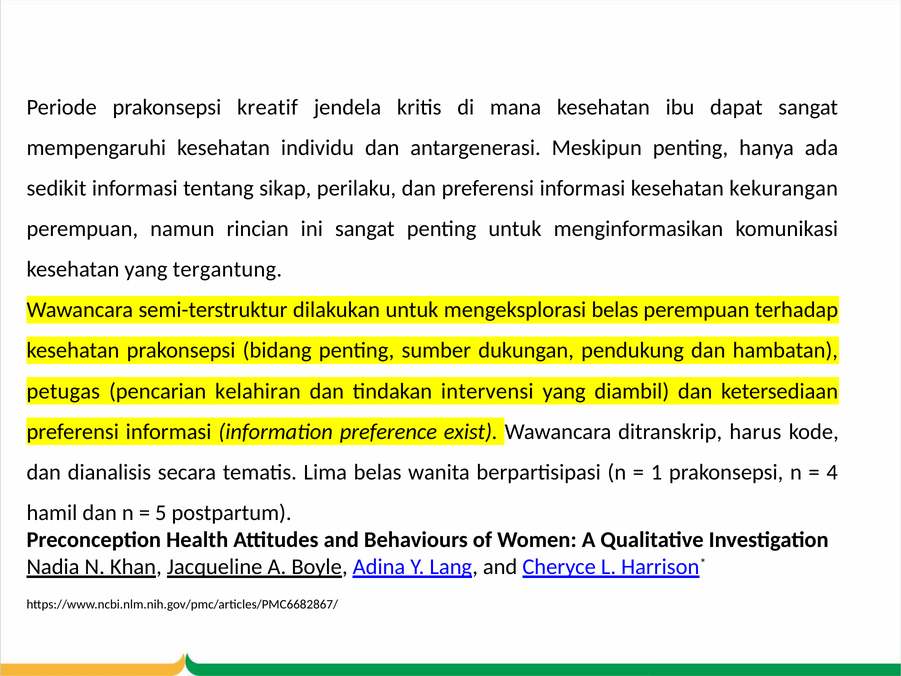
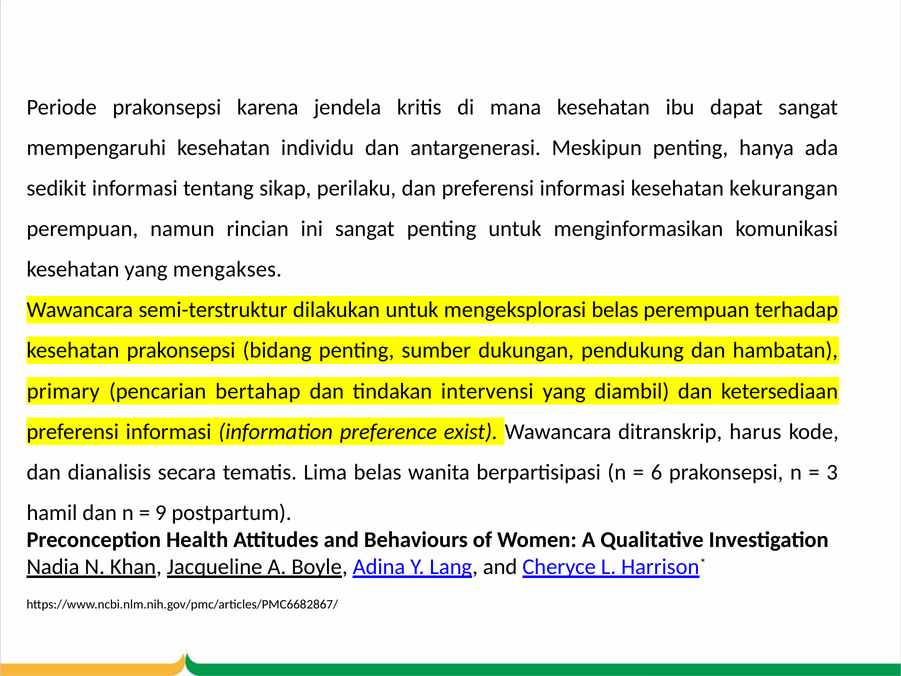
kreatif: kreatif -> karena
tergantung: tergantung -> mengakses
petugas: petugas -> primary
kelahiran: kelahiran -> bertahap
1: 1 -> 6
4: 4 -> 3
5: 5 -> 9
